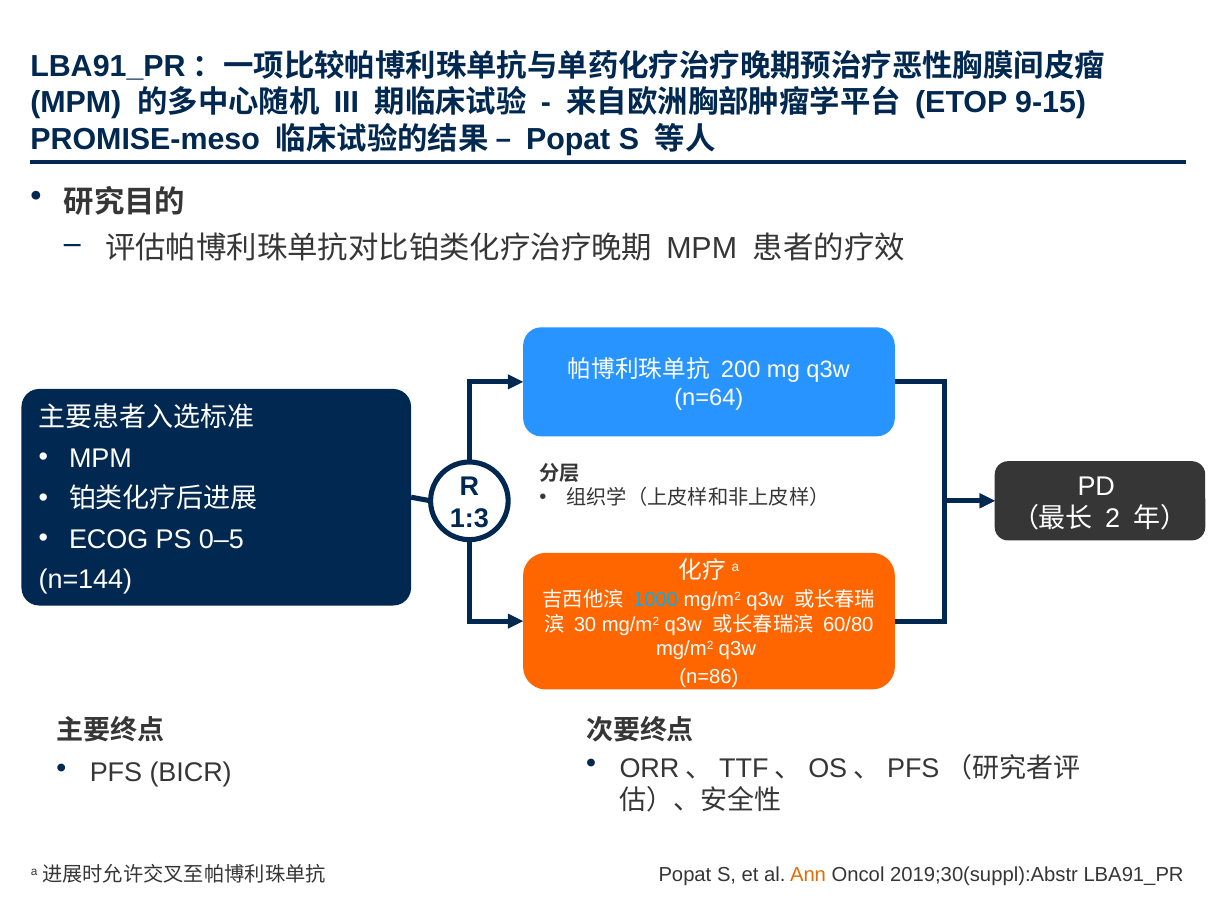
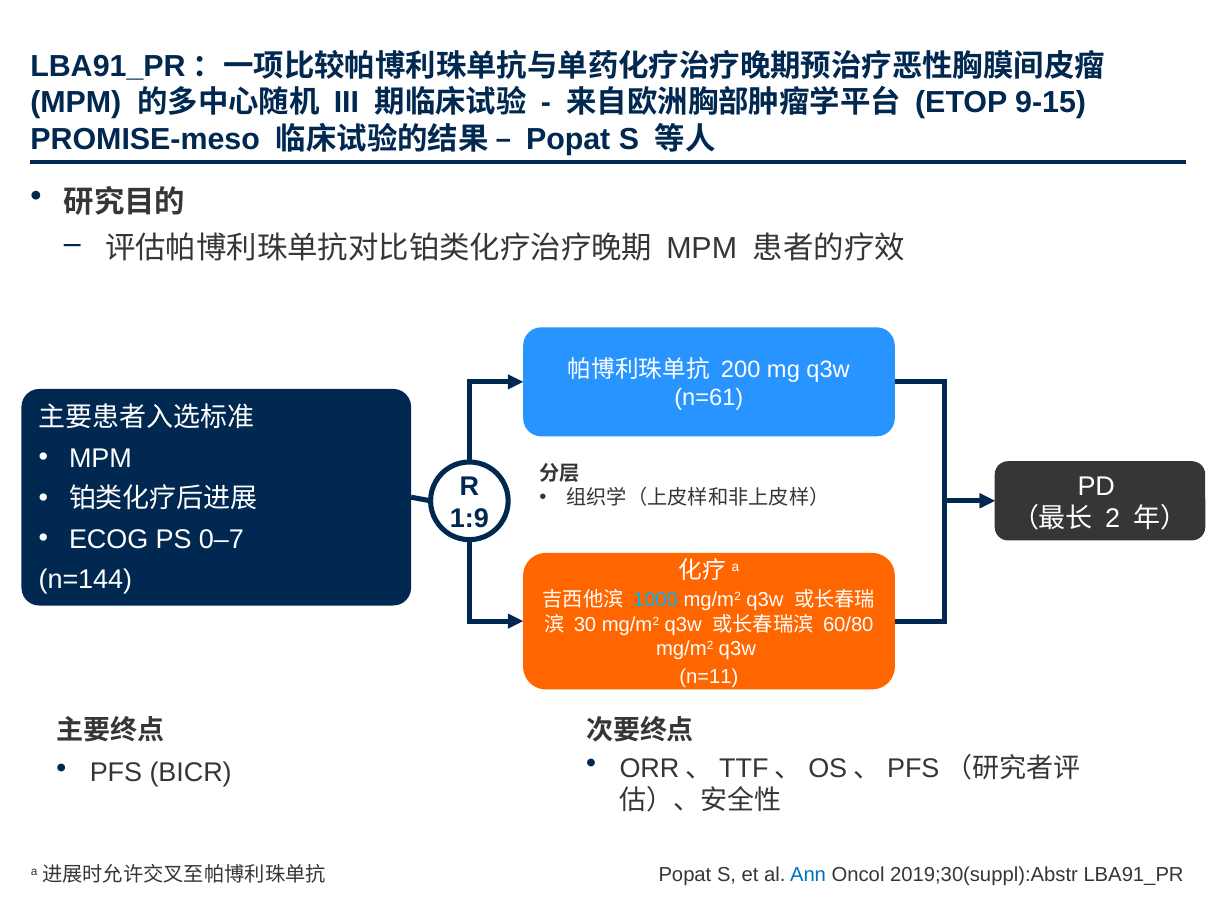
n=64: n=64 -> n=61
1:3: 1:3 -> 1:9
0–5: 0–5 -> 0–7
n=86: n=86 -> n=11
Ann colour: orange -> blue
